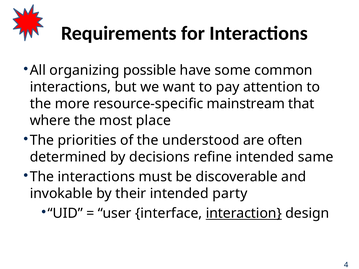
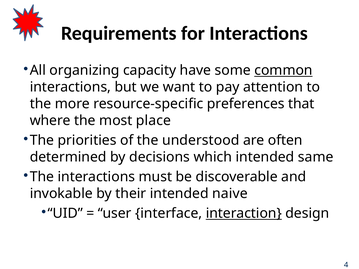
possible: possible -> capacity
common underline: none -> present
mainstream: mainstream -> preferences
refine: refine -> which
party: party -> naive
